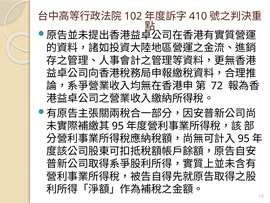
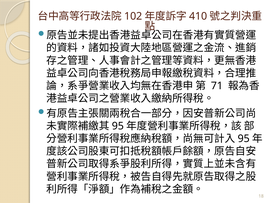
72: 72 -> 71
